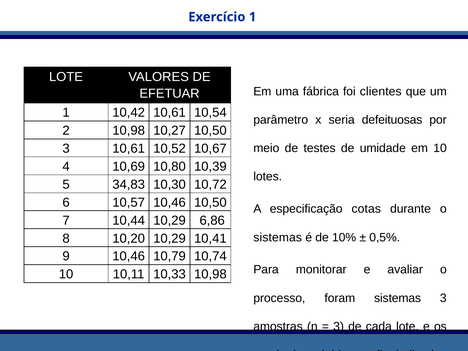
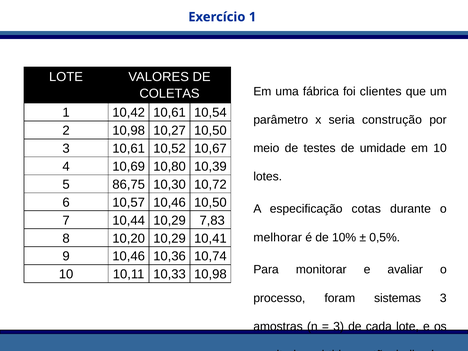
EFETUAR: EFETUAR -> COLETAS
defeituosas: defeituosas -> construção
34,83: 34,83 -> 86,75
6,86: 6,86 -> 7,83
sistemas at (278, 237): sistemas -> melhorar
10,79: 10,79 -> 10,36
